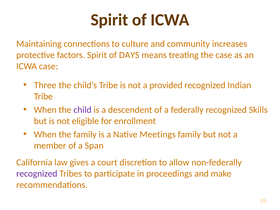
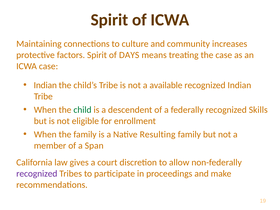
Three at (45, 85): Three -> Indian
provided: provided -> available
child colour: purple -> green
Meetings: Meetings -> Resulting
